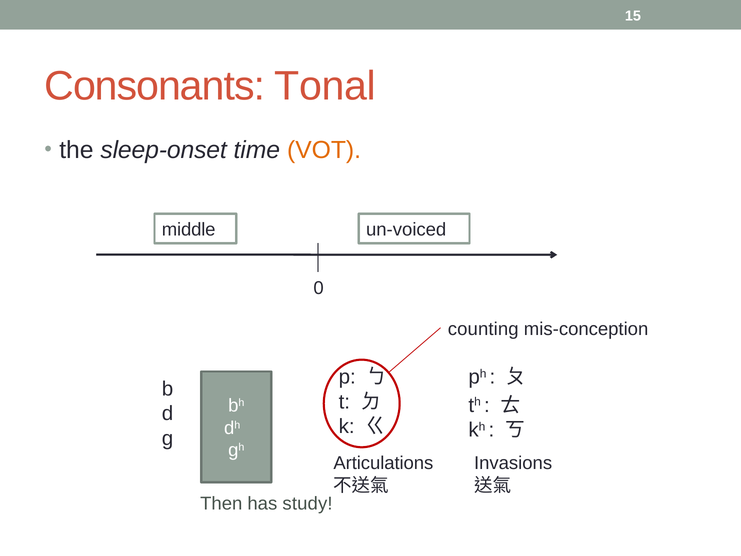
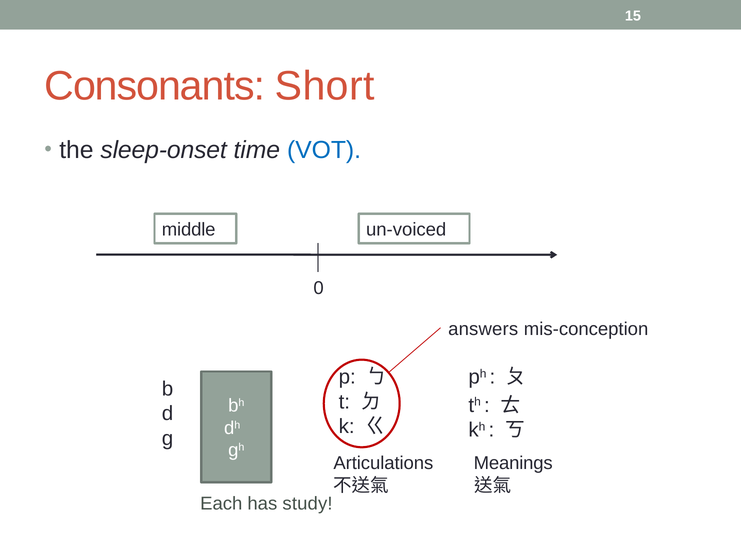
Tonal: Tonal -> Short
VOT colour: orange -> blue
counting: counting -> answers
Invasions: Invasions -> Meanings
Then: Then -> Each
